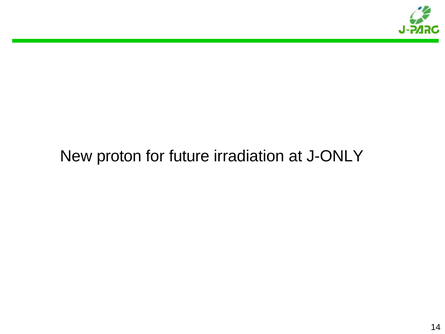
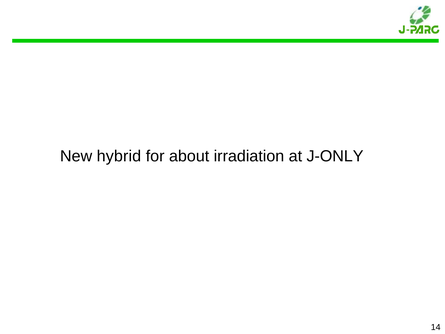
proton: proton -> hybrid
future: future -> about
